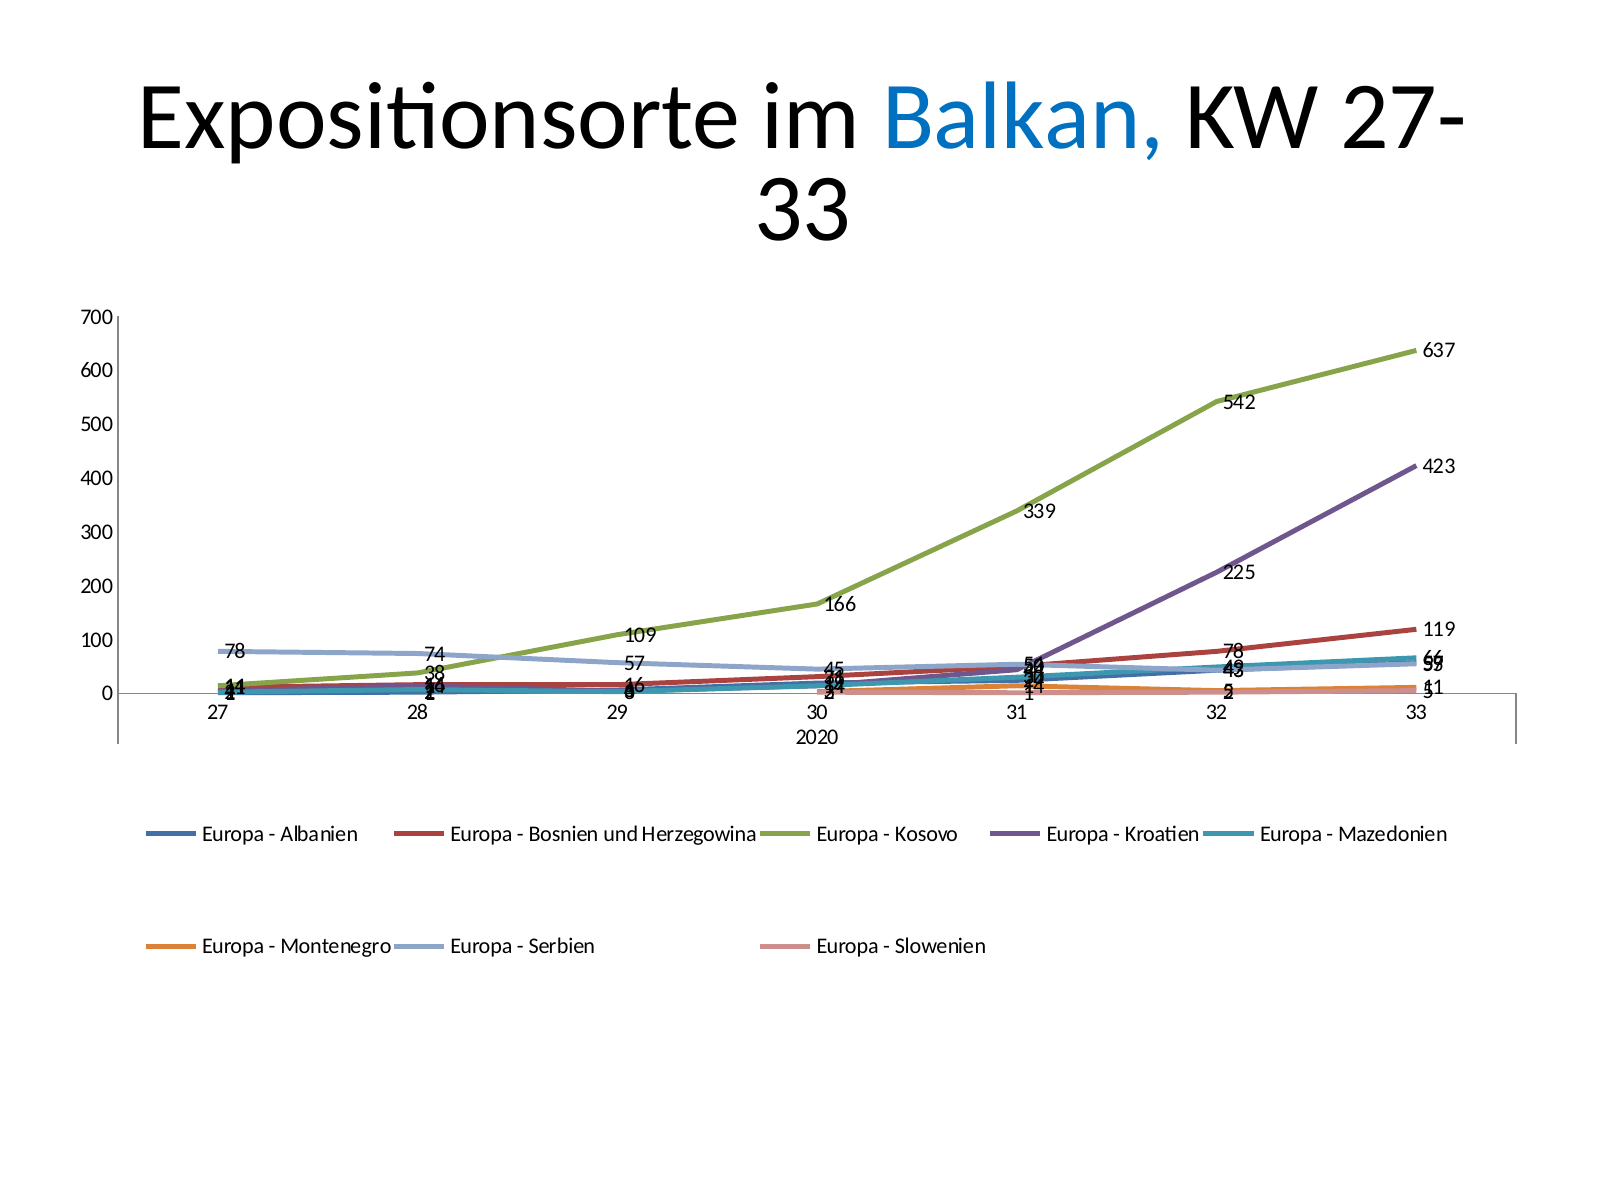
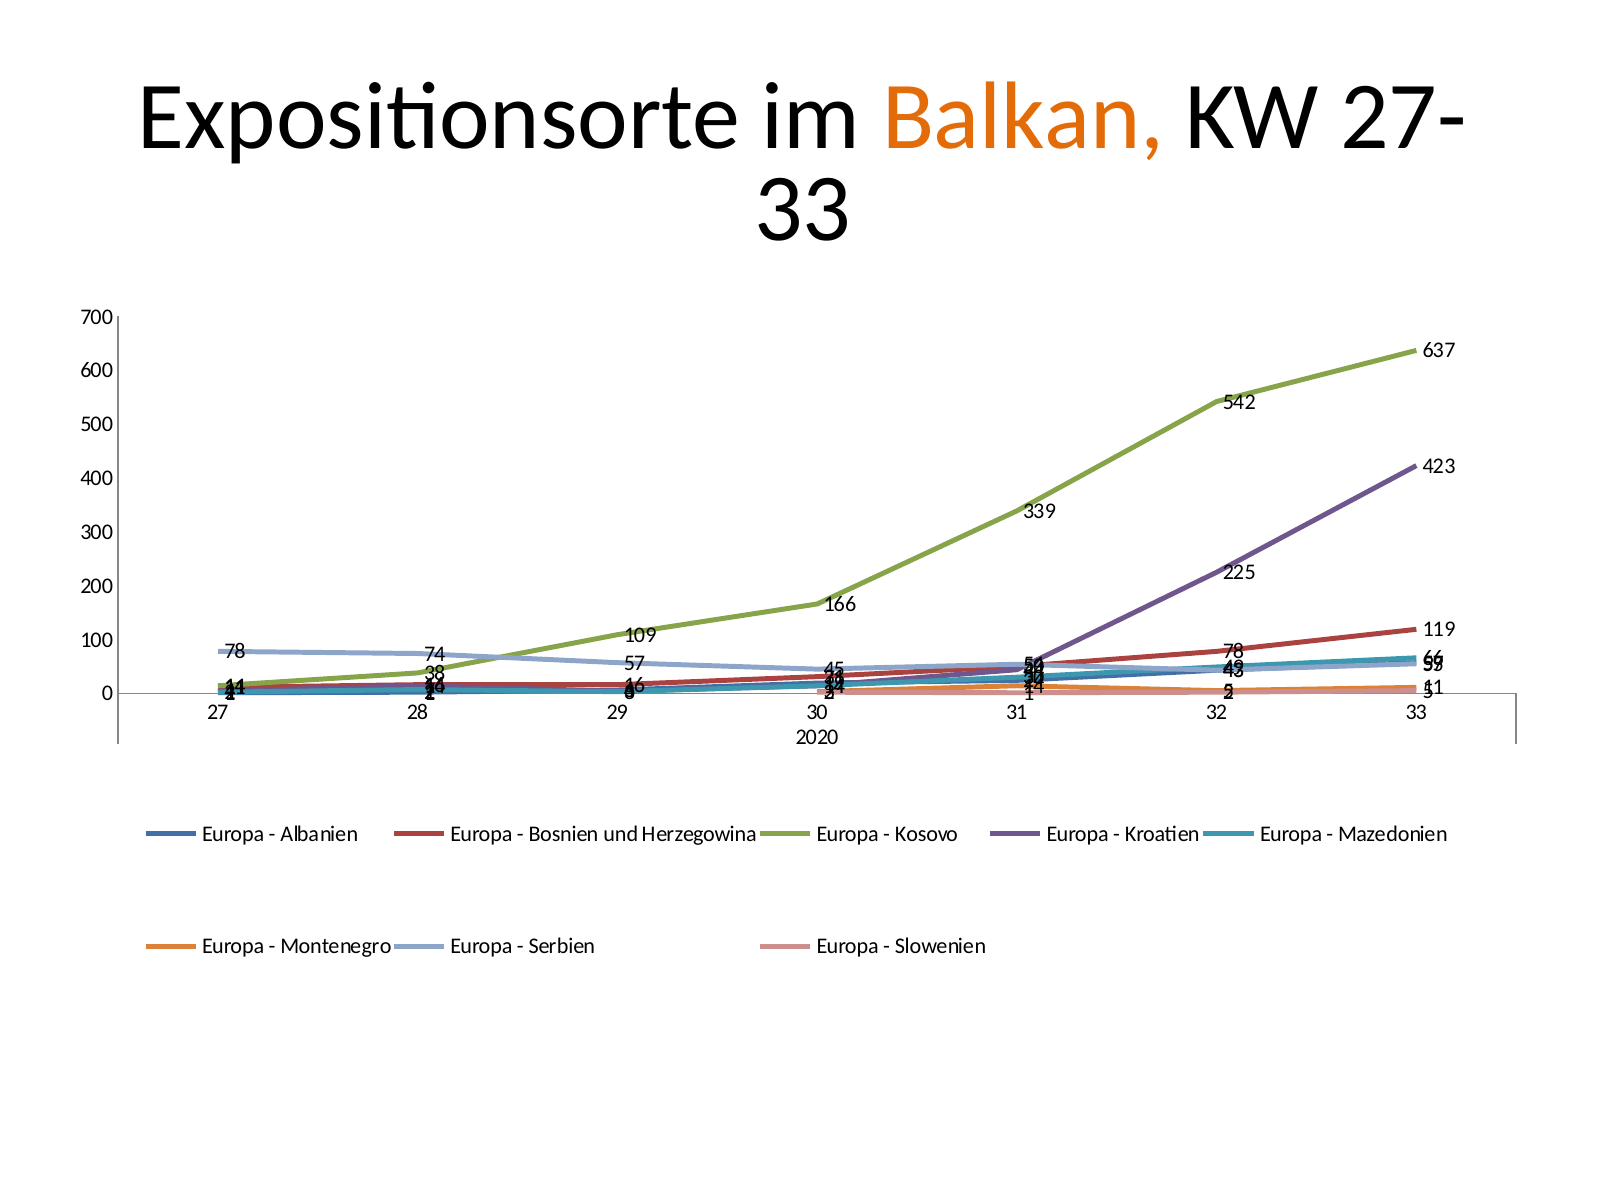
Balkan colour: blue -> orange
